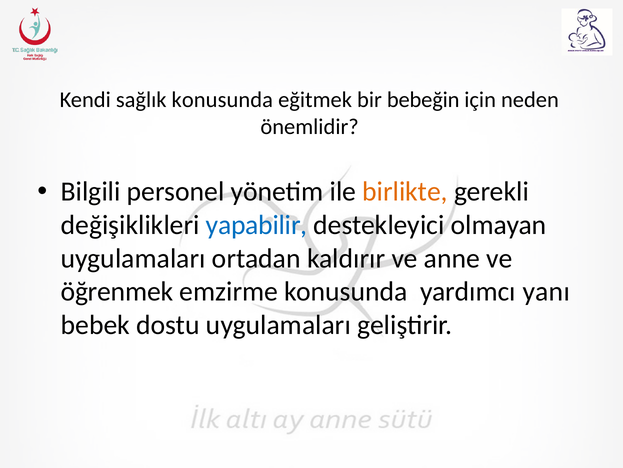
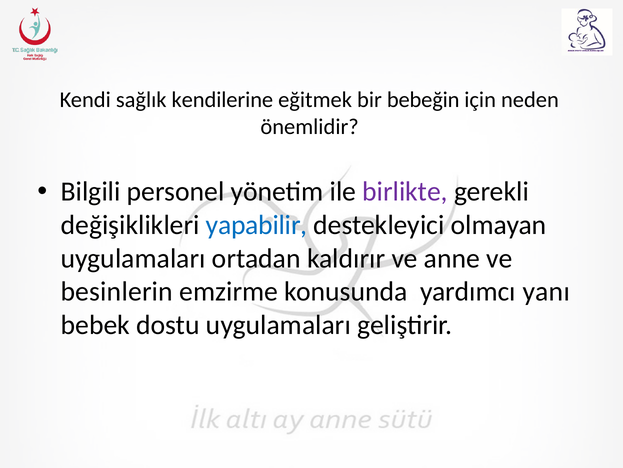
sağlık konusunda: konusunda -> kendilerine
birlikte colour: orange -> purple
öğrenmek: öğrenmek -> besinlerin
